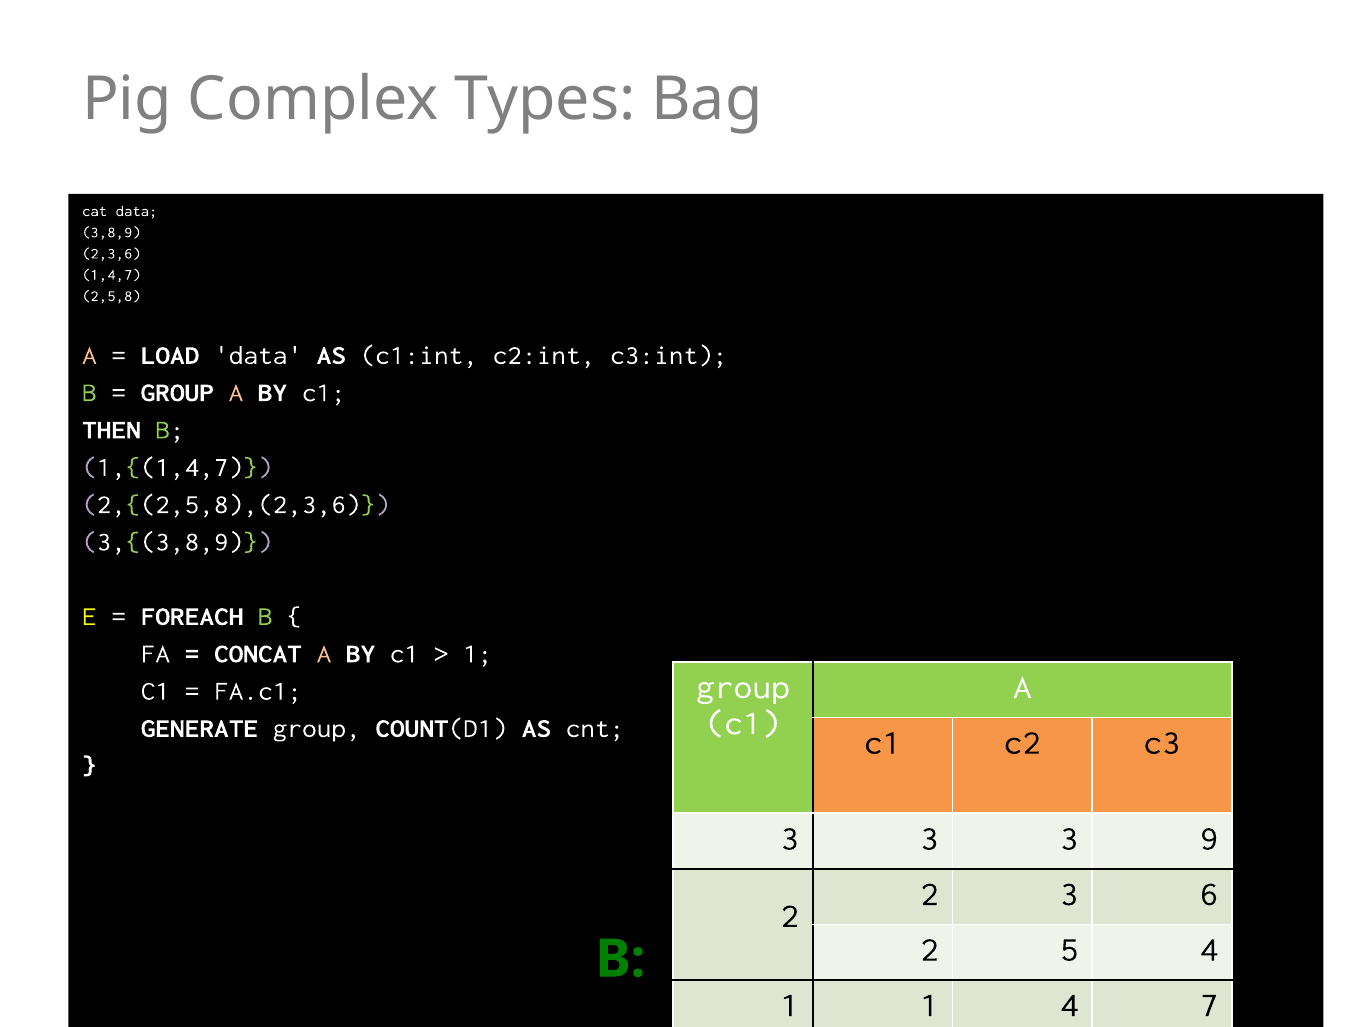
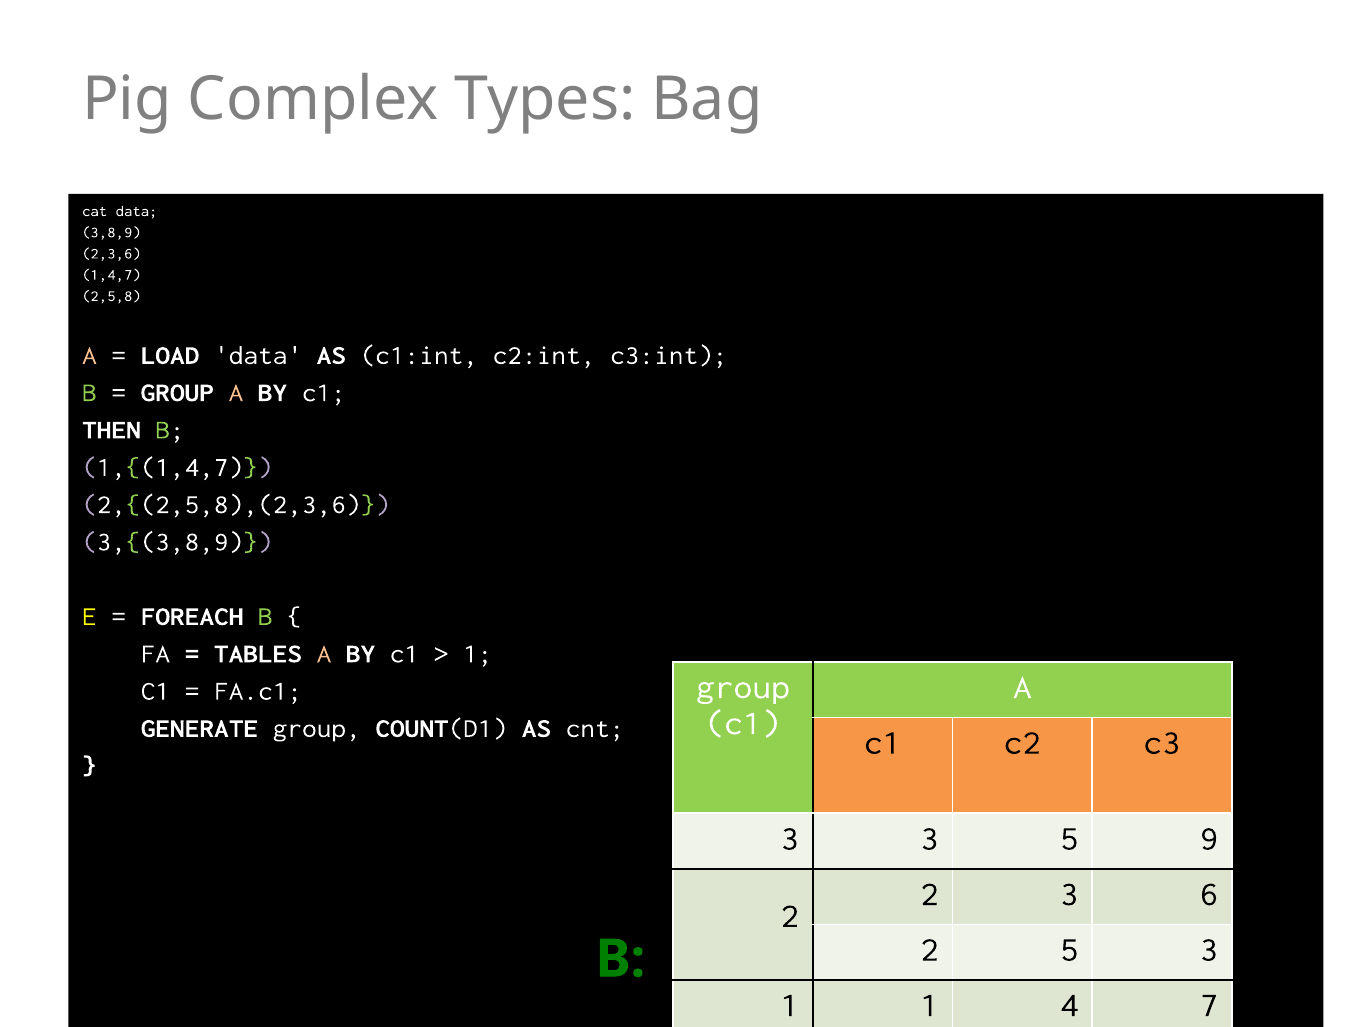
CONCAT: CONCAT -> TABLES
3 3 3: 3 -> 5
5 4: 4 -> 3
